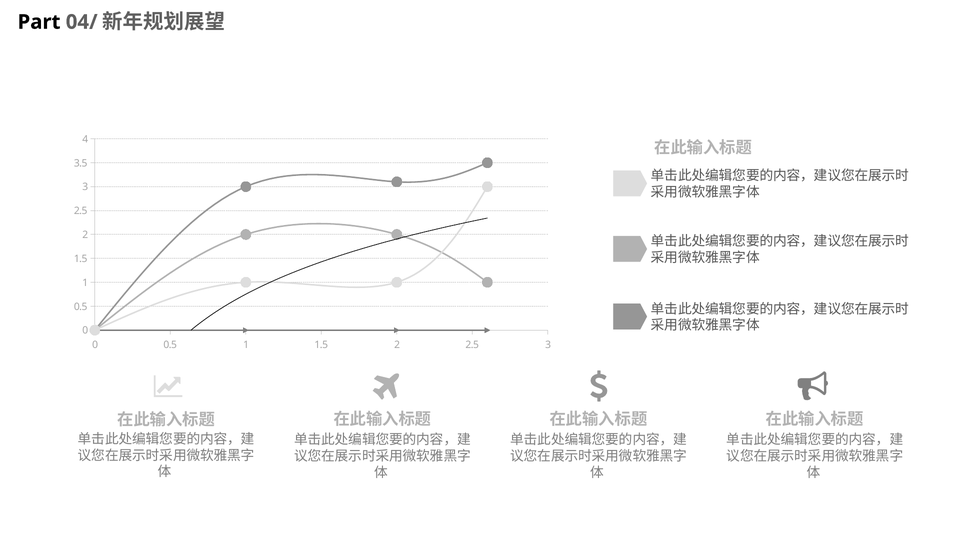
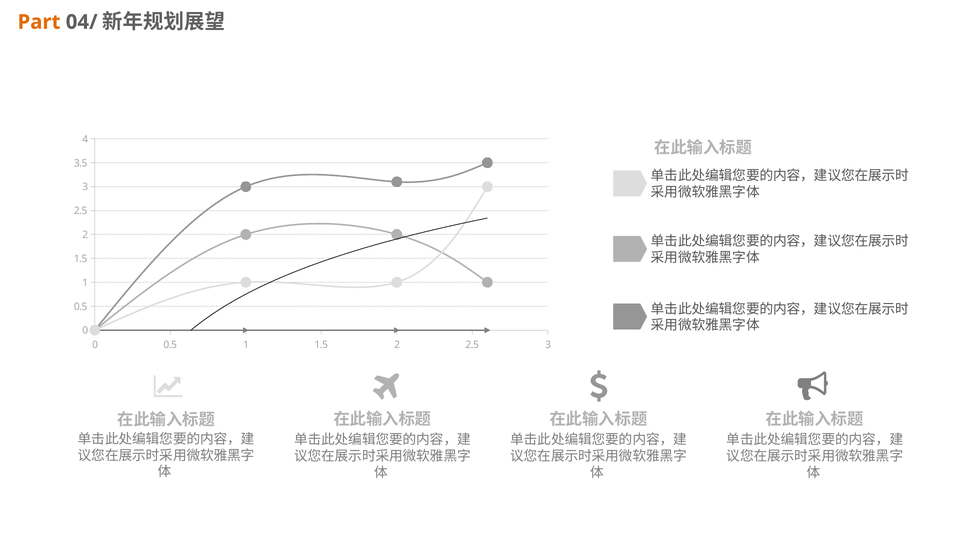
Part colour: black -> orange
